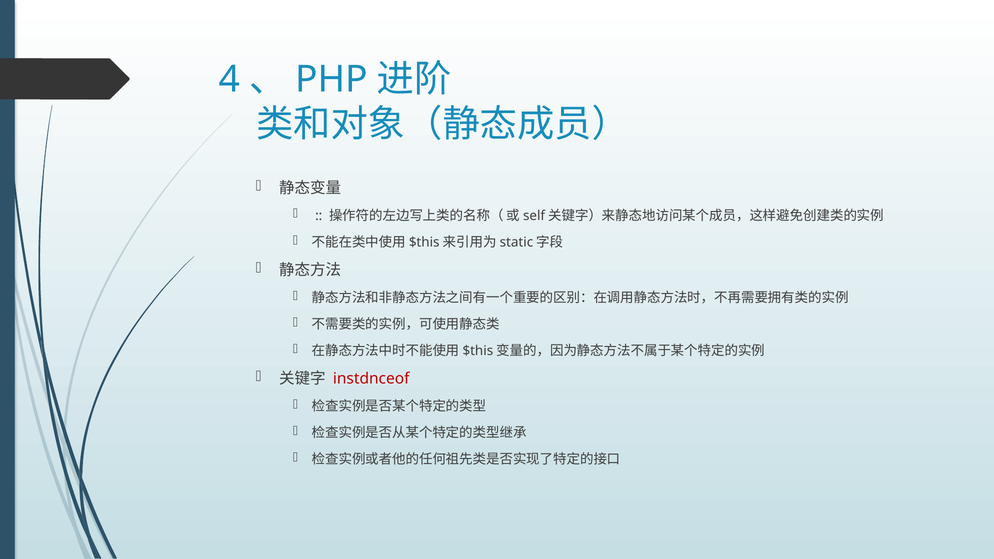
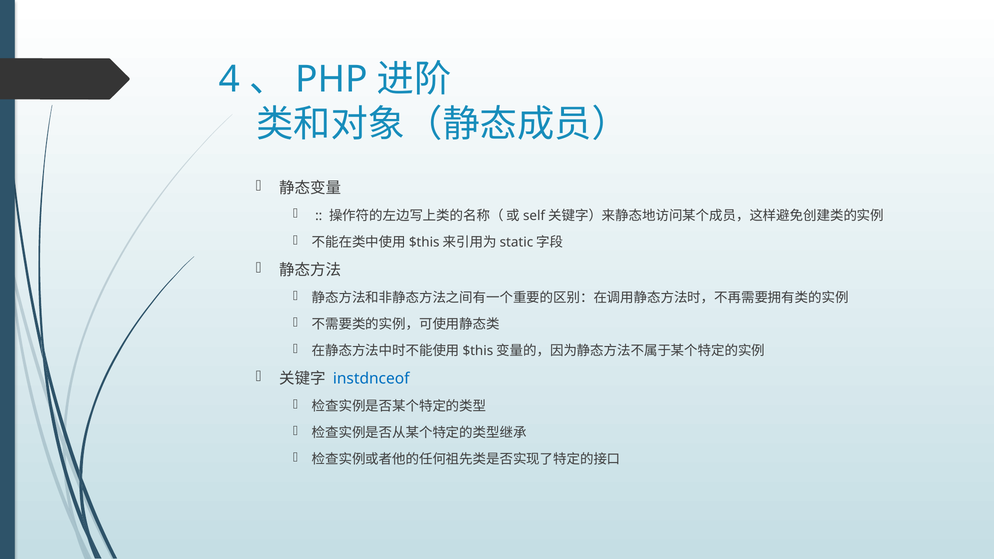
instdnceof colour: red -> blue
